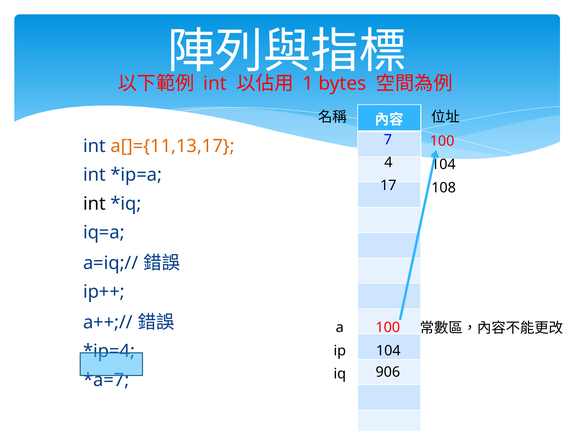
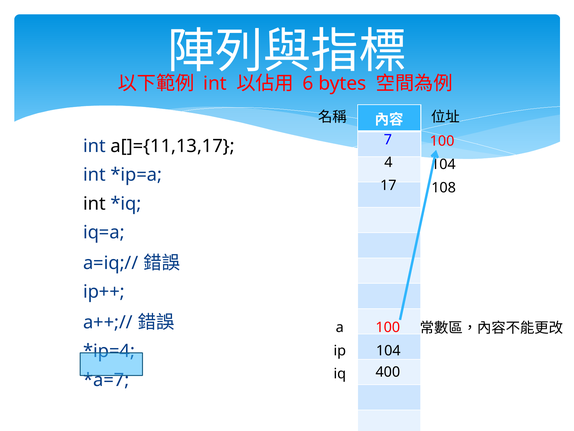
1: 1 -> 6
a[]={11,13,17 colour: orange -> black
906: 906 -> 400
